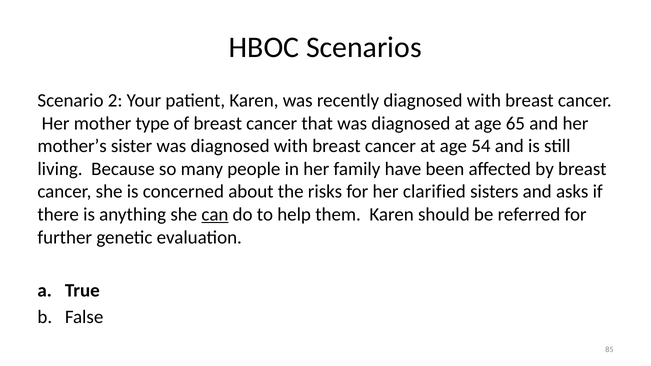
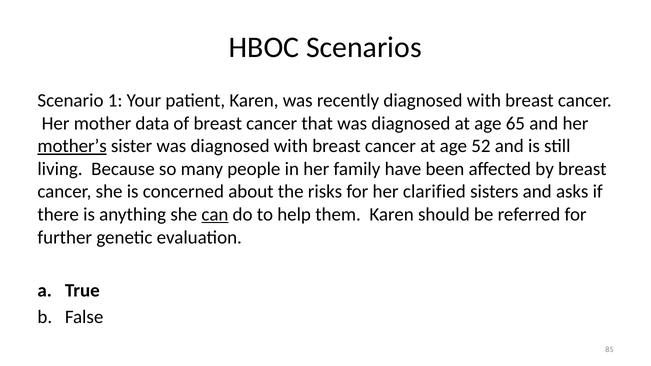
2: 2 -> 1
type: type -> data
mother’s underline: none -> present
54: 54 -> 52
